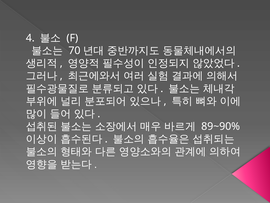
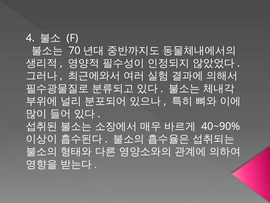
89~90%: 89~90% -> 40~90%
